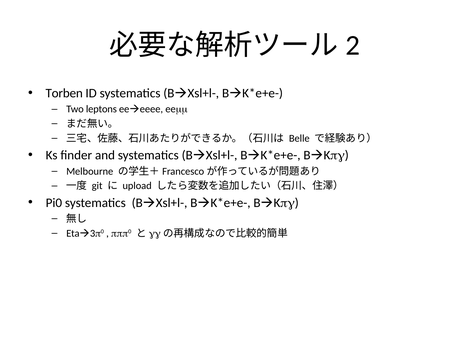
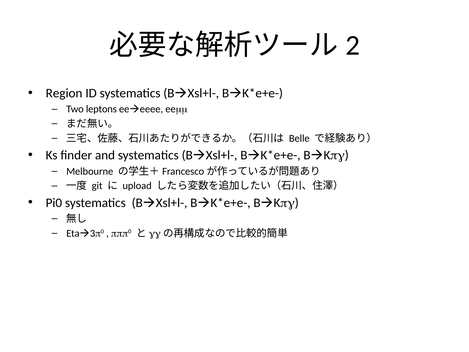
Torben: Torben -> Region
